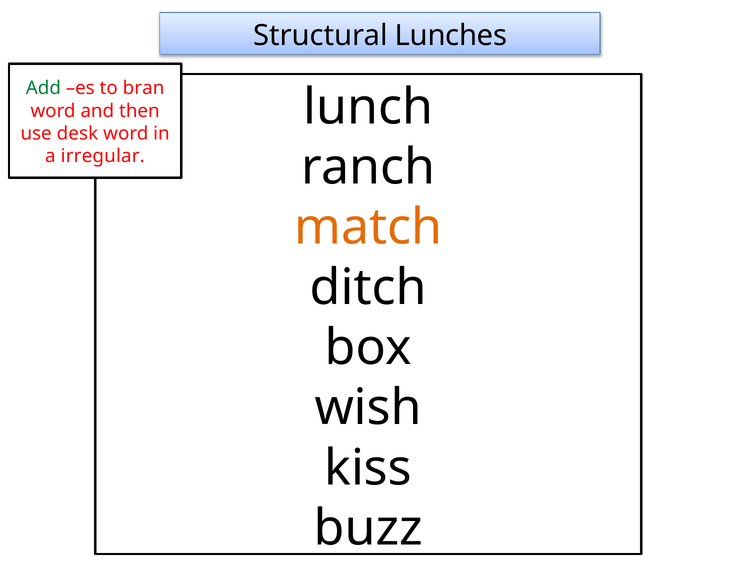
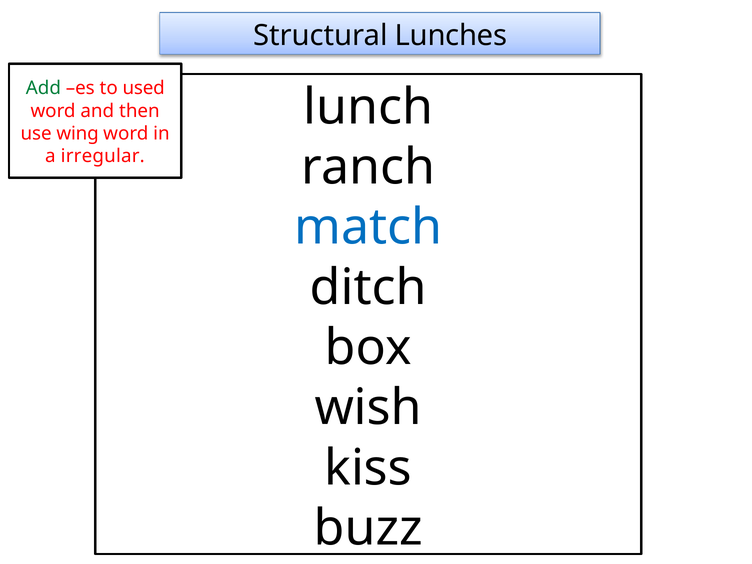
bran: bran -> used
desk: desk -> wing
match colour: orange -> blue
